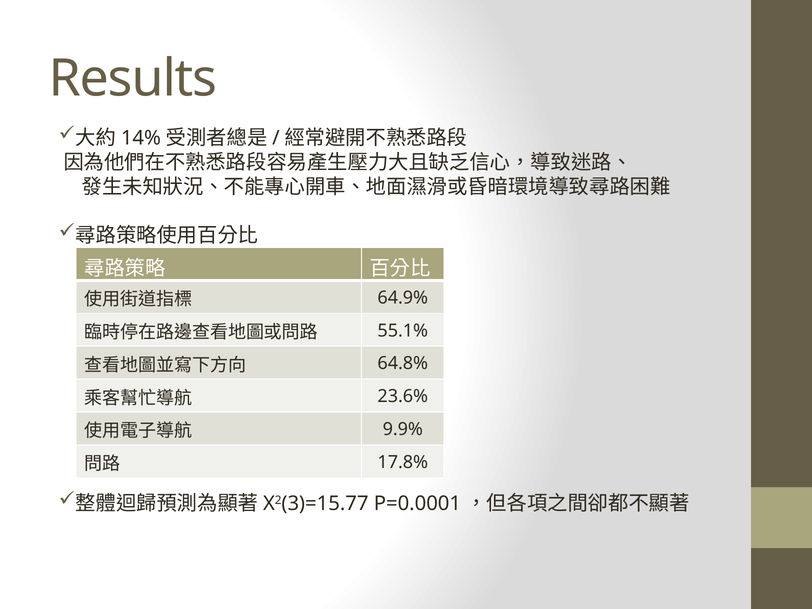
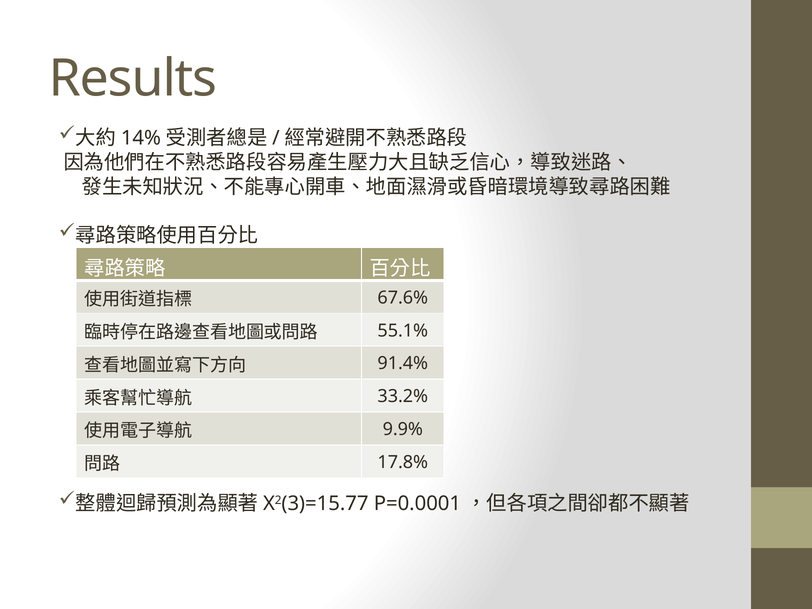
64.9%: 64.9% -> 67.6%
64.8%: 64.8% -> 91.4%
23.6%: 23.6% -> 33.2%
